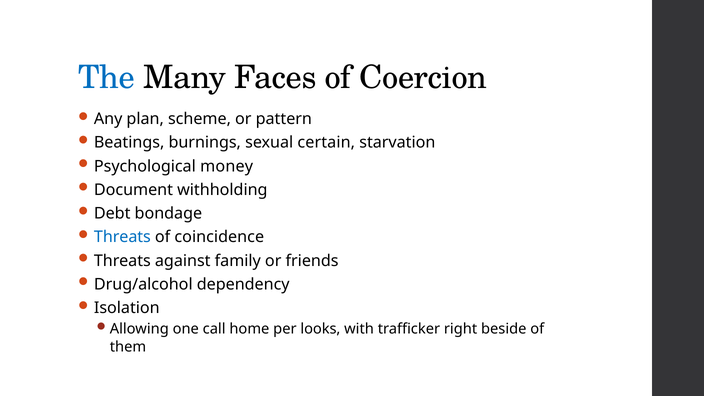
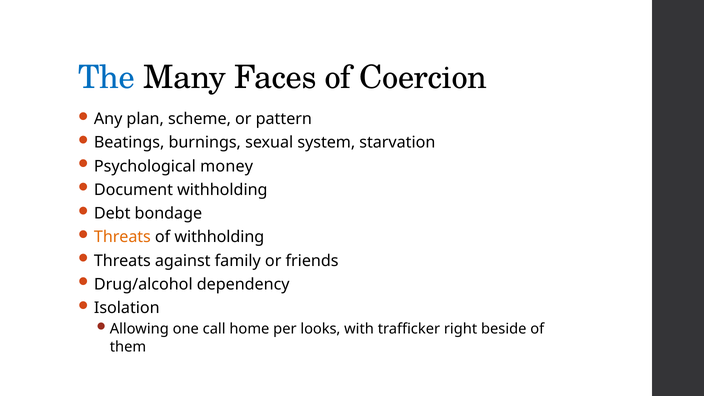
certain: certain -> system
Threats at (122, 237) colour: blue -> orange
of coincidence: coincidence -> withholding
